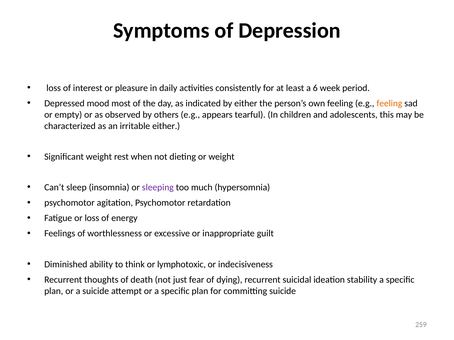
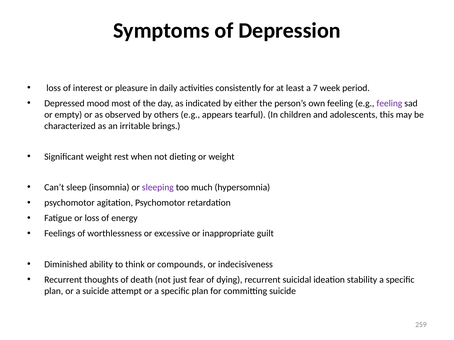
6: 6 -> 7
feeling at (389, 103) colour: orange -> purple
irritable either: either -> brings
lymphotoxic: lymphotoxic -> compounds
